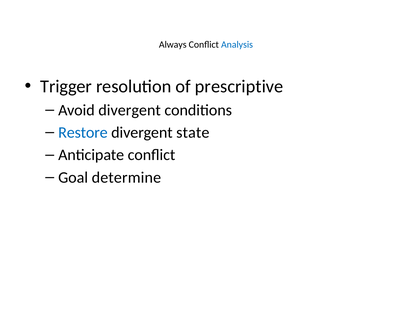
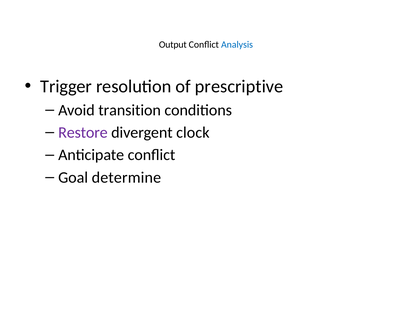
Always: Always -> Output
Avoid divergent: divergent -> transition
Restore colour: blue -> purple
state: state -> clock
